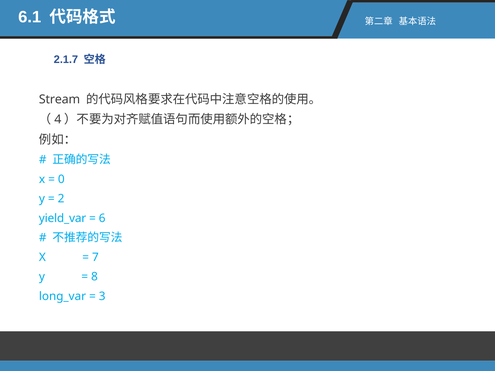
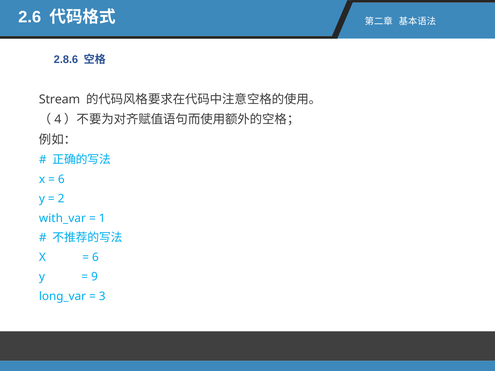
6.1: 6.1 -> 2.6
2.1.7: 2.1.7 -> 2.8.6
0 at (61, 179): 0 -> 6
yield_var: yield_var -> with_var
6: 6 -> 1
7 at (95, 257): 7 -> 6
8: 8 -> 9
